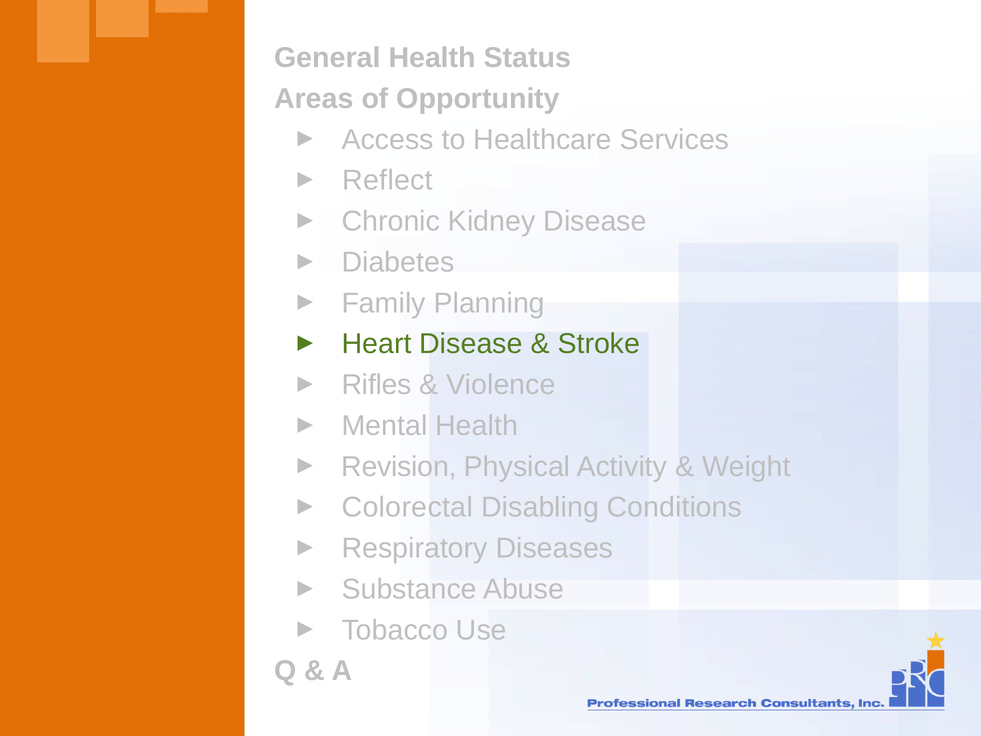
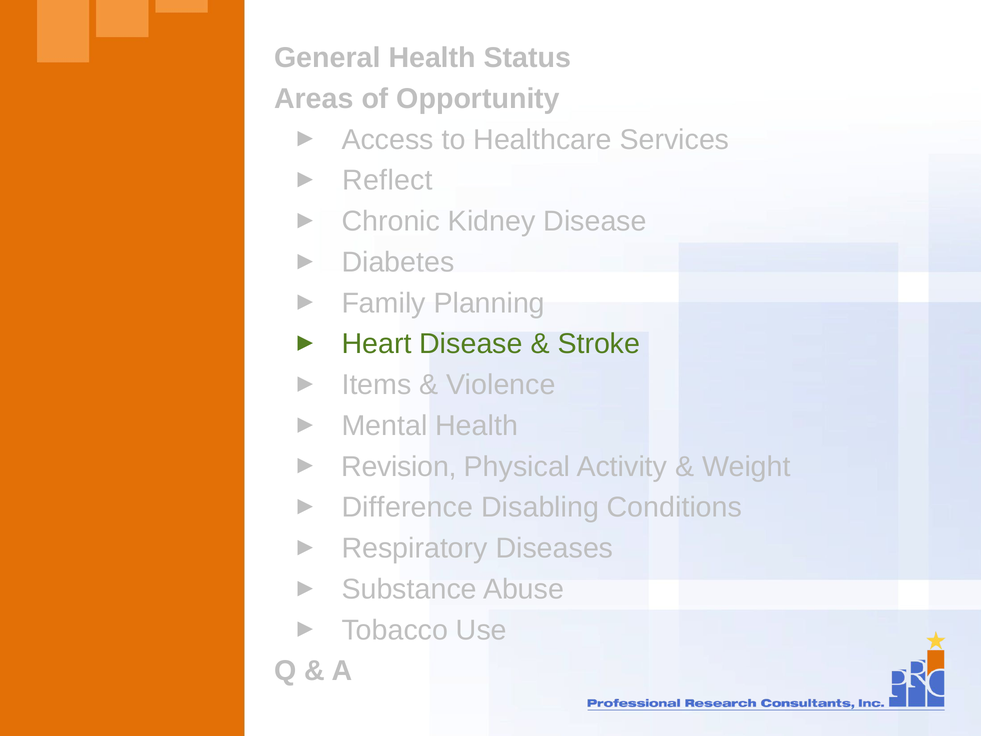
Rifles: Rifles -> Items
Colorectal: Colorectal -> Difference
